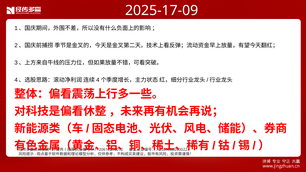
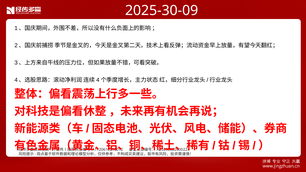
2025-17-09: 2025-17-09 -> 2025-30-09
